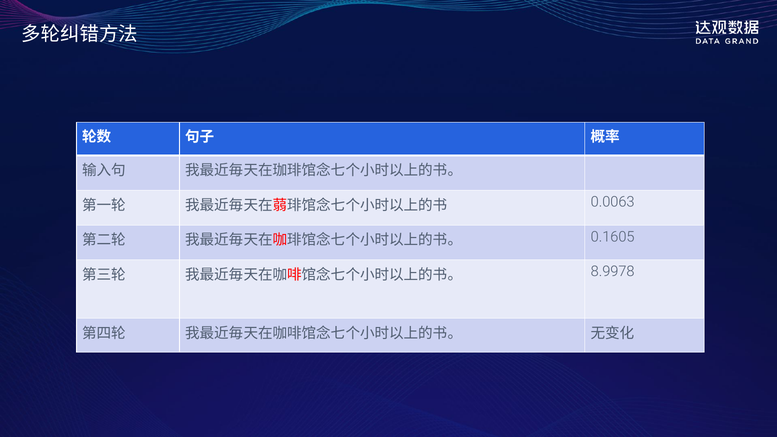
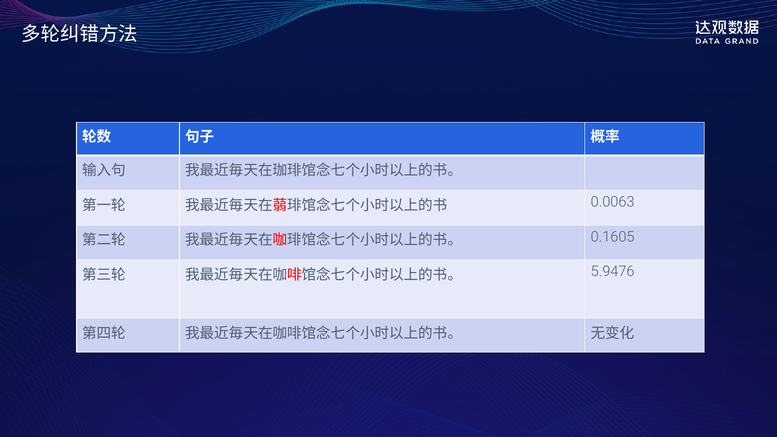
8.9978: 8.9978 -> 5.9476
